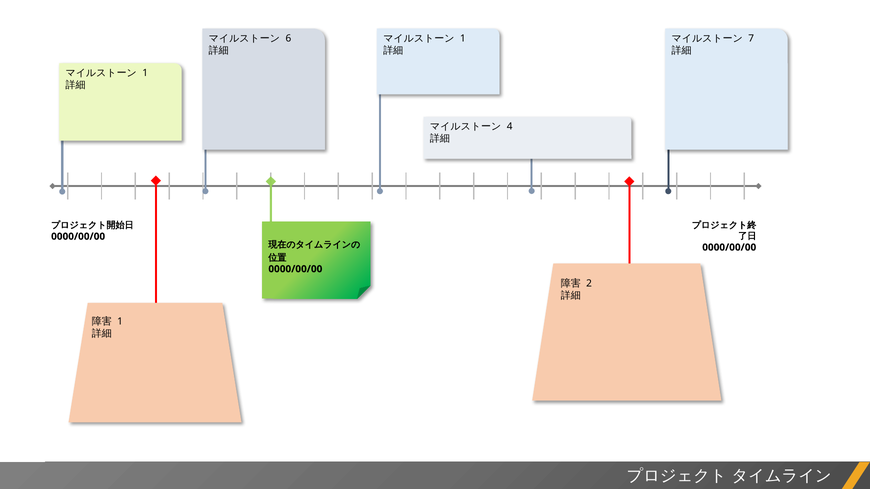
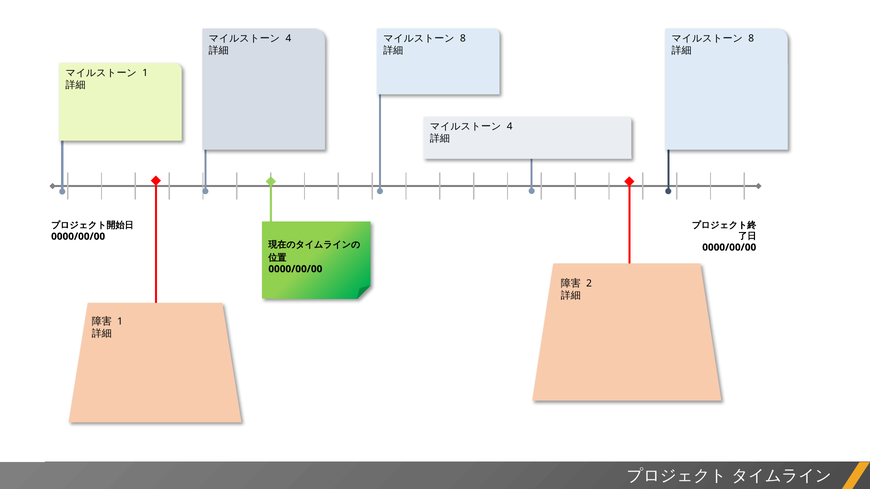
6 at (288, 38): 6 -> 4
1 at (463, 38): 1 -> 8
7 at (751, 38): 7 -> 8
